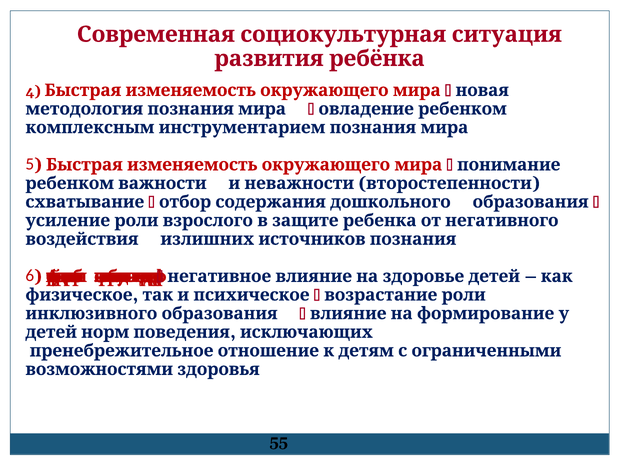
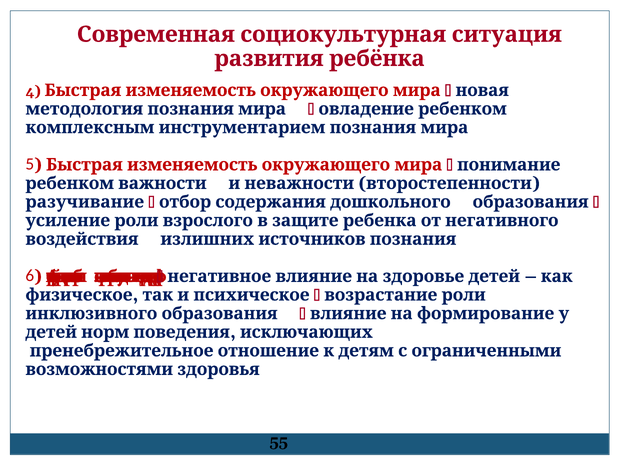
схватывание: схватывание -> разучивание
